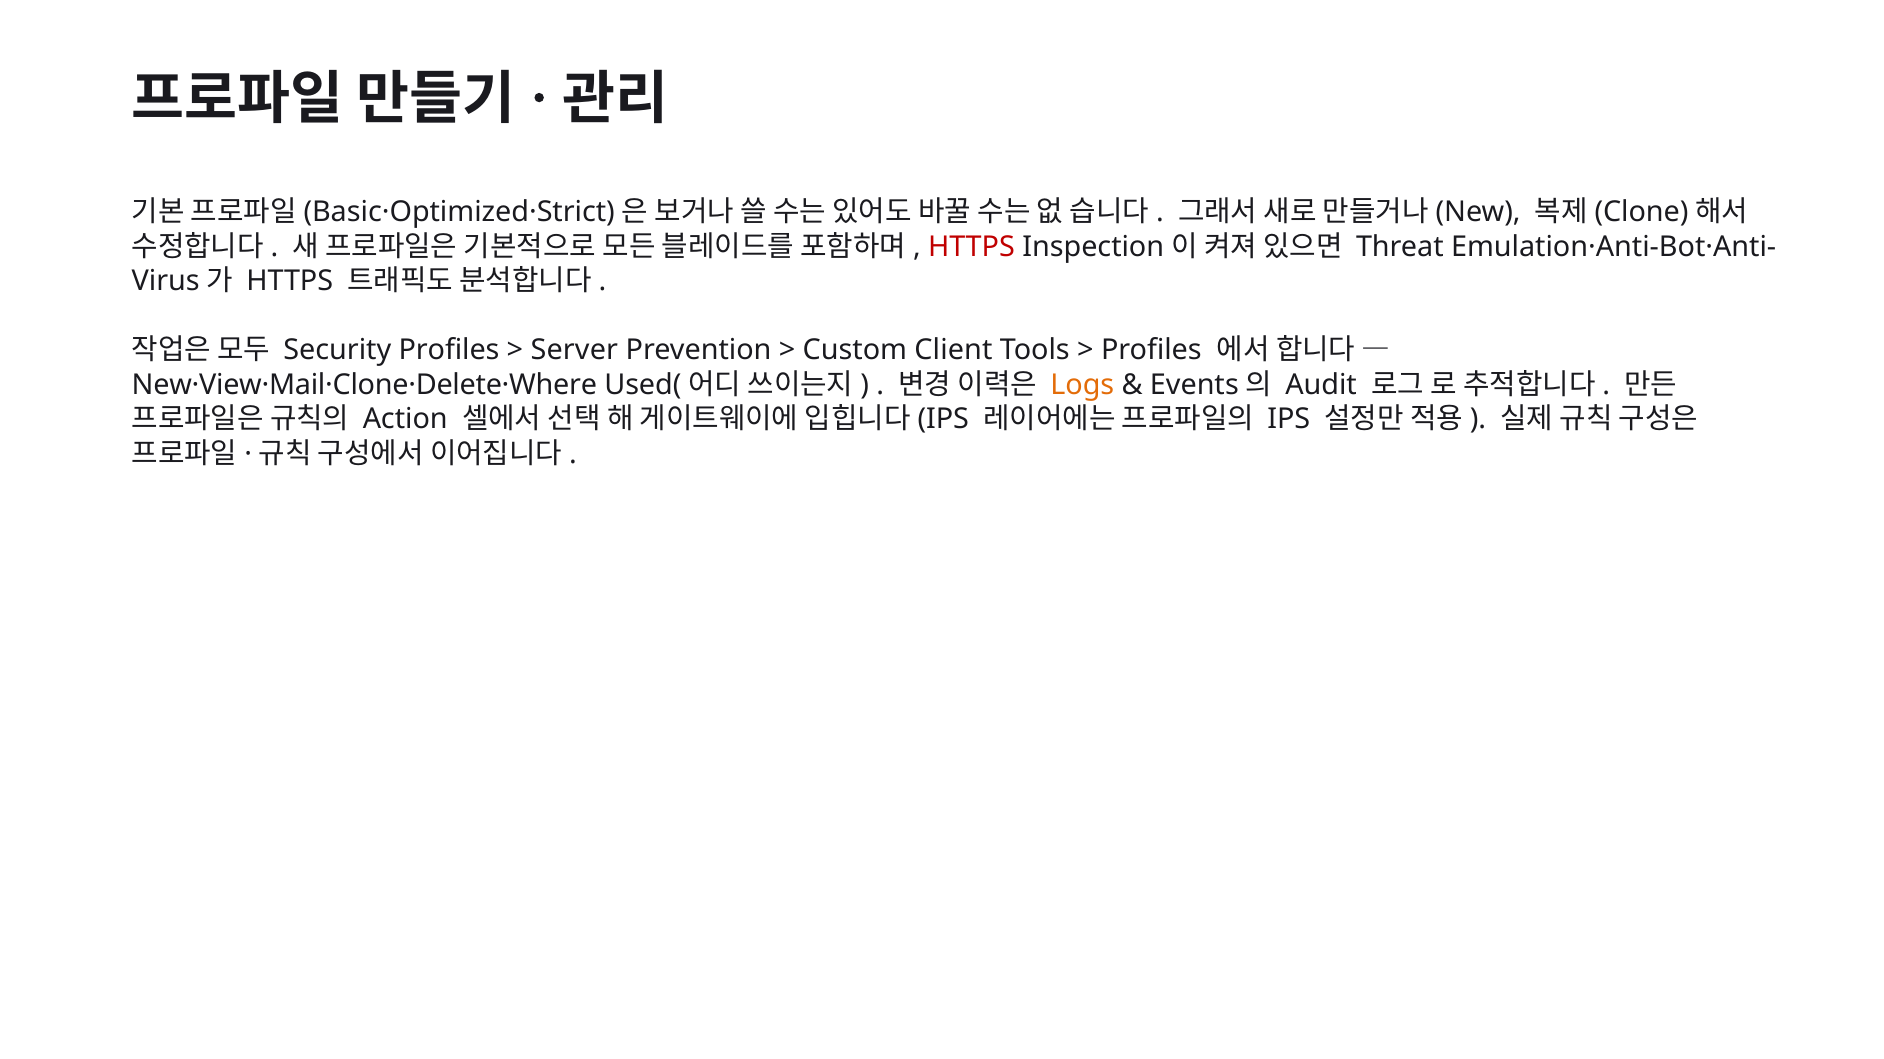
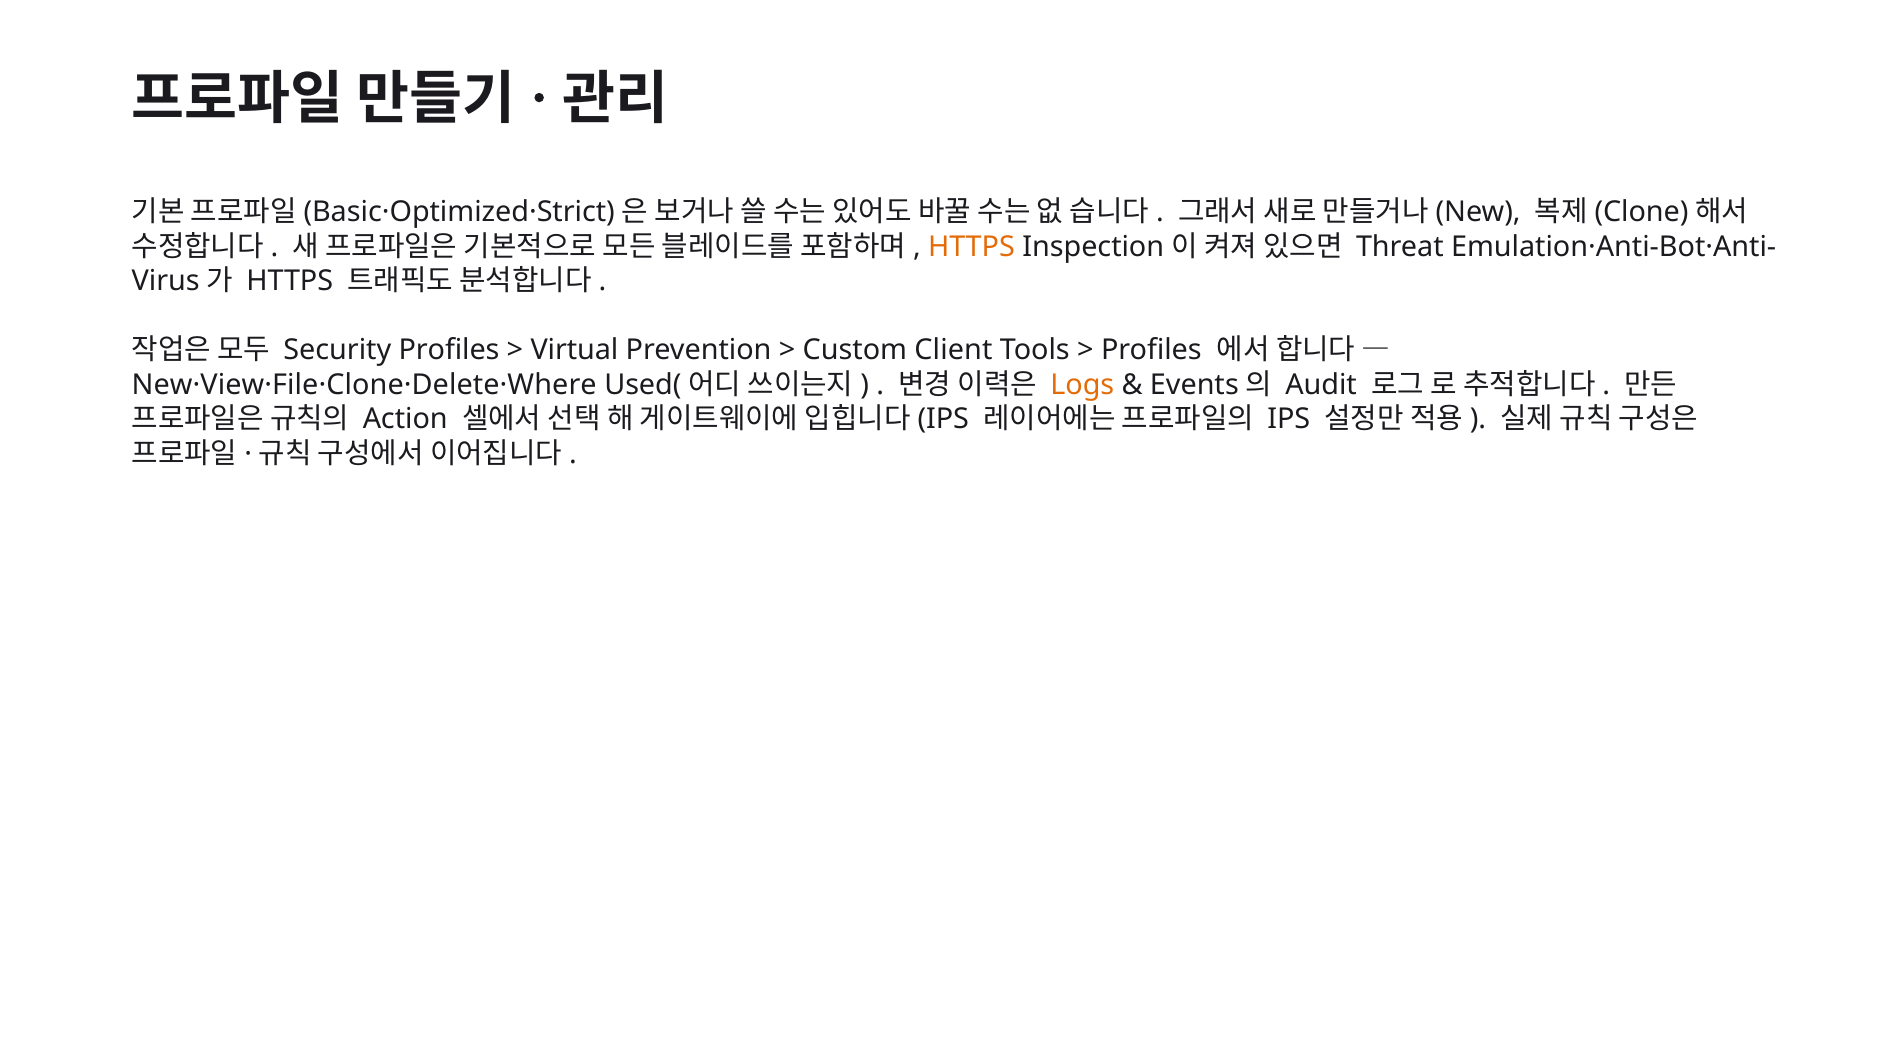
HTTPS at (972, 247) colour: red -> orange
Server: Server -> Virtual
New·View·Mail·Clone·Delete·Where: New·View·Mail·Clone·Delete·Where -> New·View·File·Clone·Delete·Where
